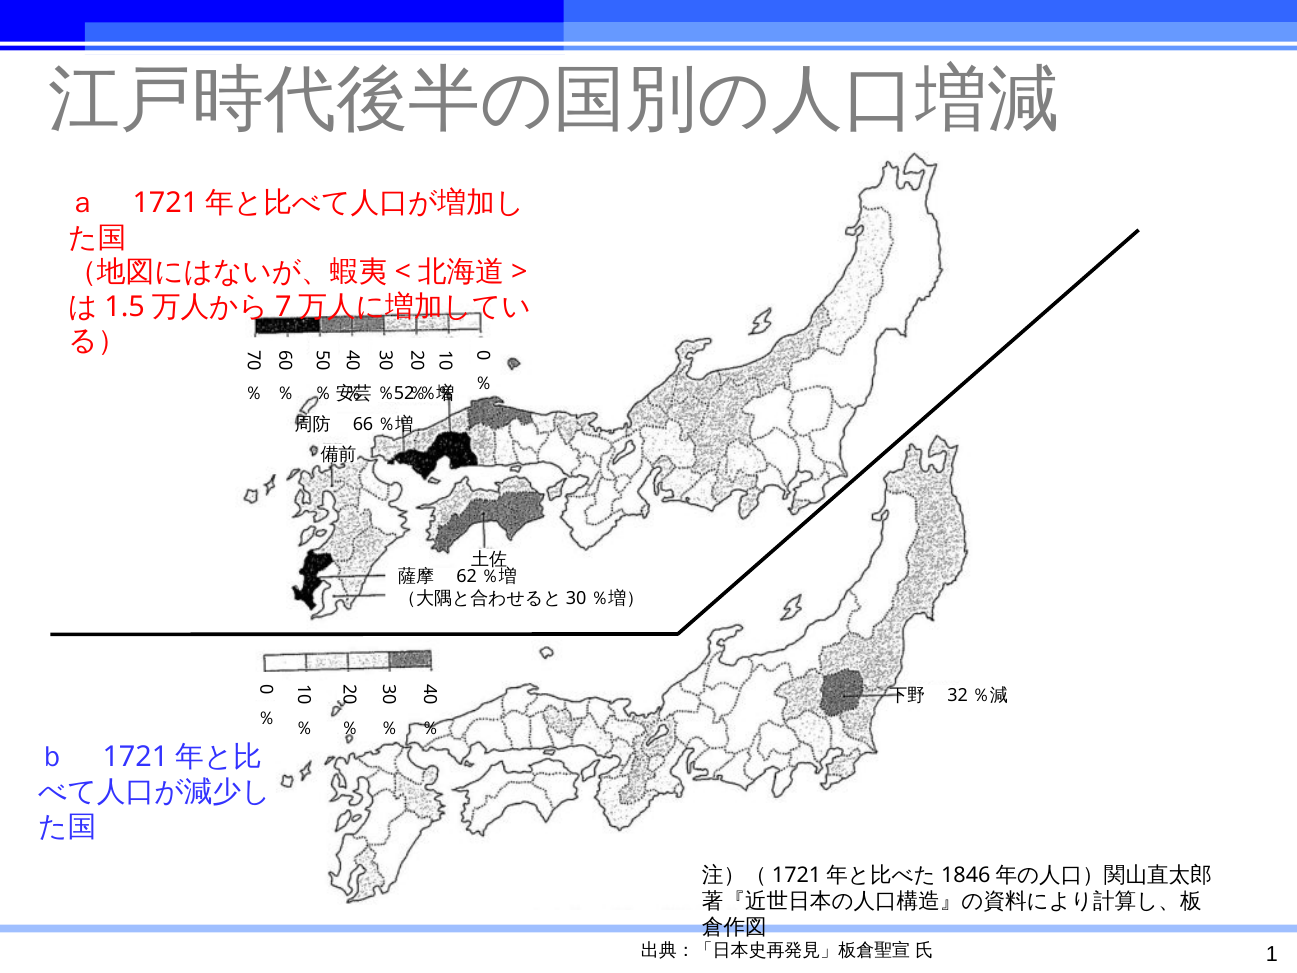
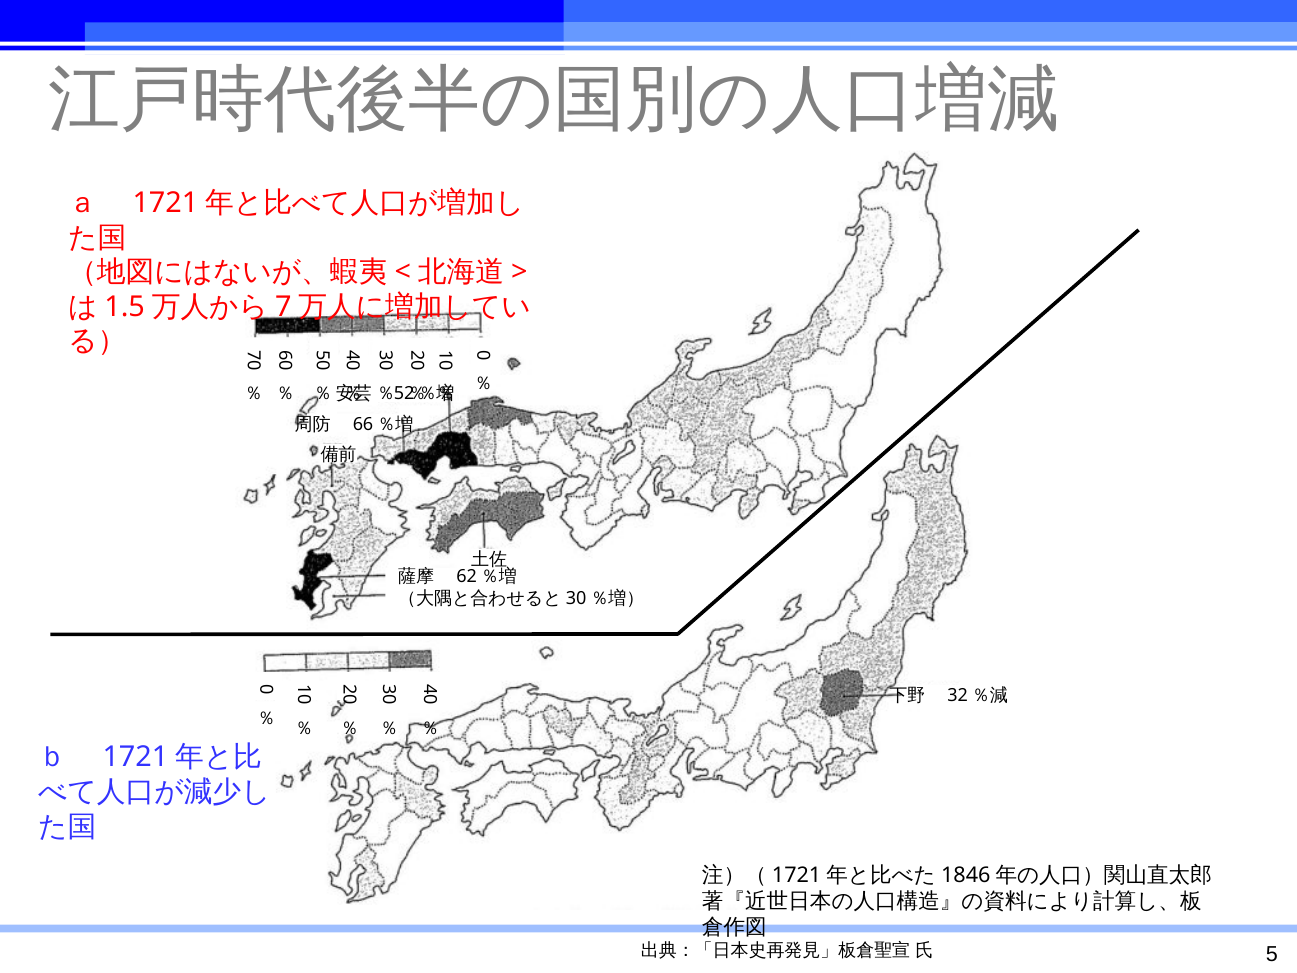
1 at (1272, 954): 1 -> 5
